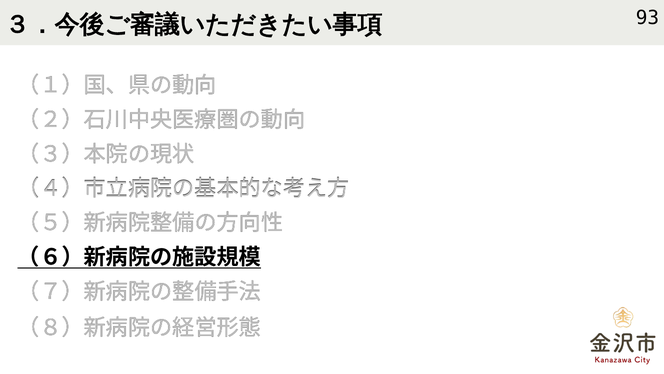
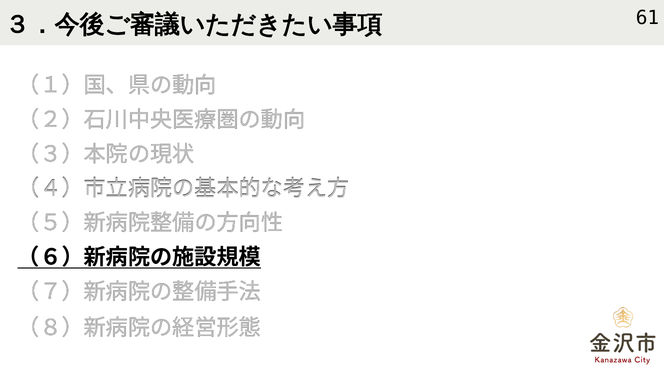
93: 93 -> 61
